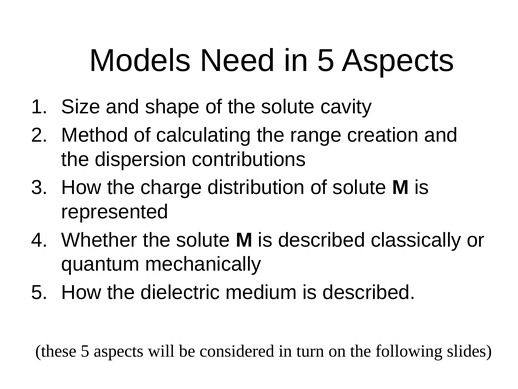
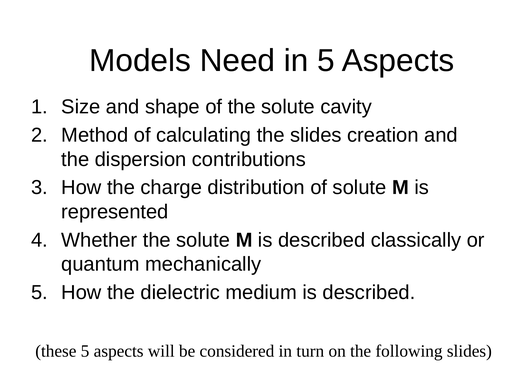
the range: range -> slides
